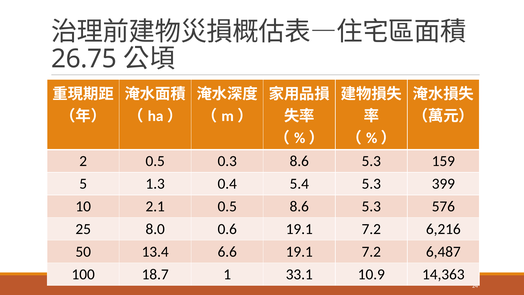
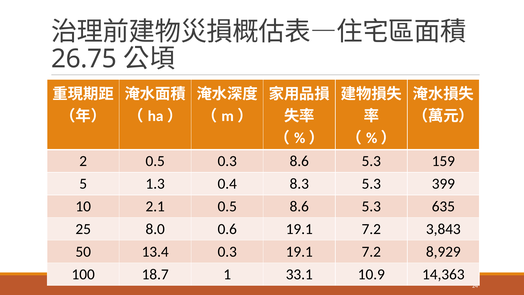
5.4: 5.4 -> 8.3
576: 576 -> 635
6,216: 6,216 -> 3,843
13.4 6.6: 6.6 -> 0.3
6,487: 6,487 -> 8,929
